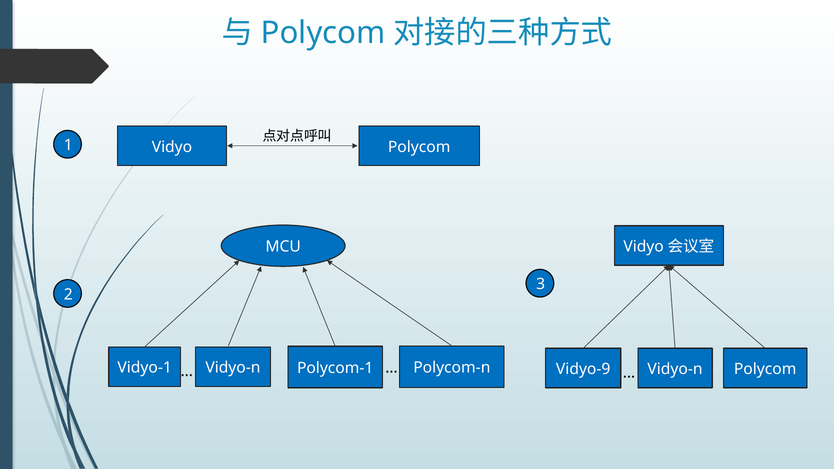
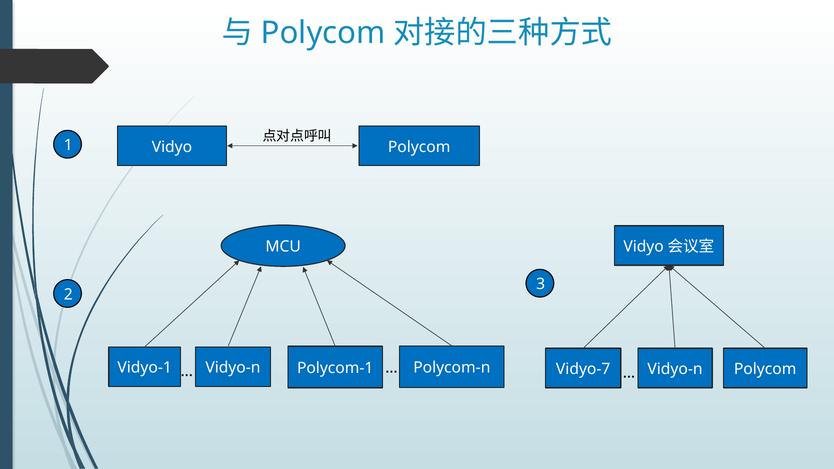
Vidyo-9: Vidyo-9 -> Vidyo-7
